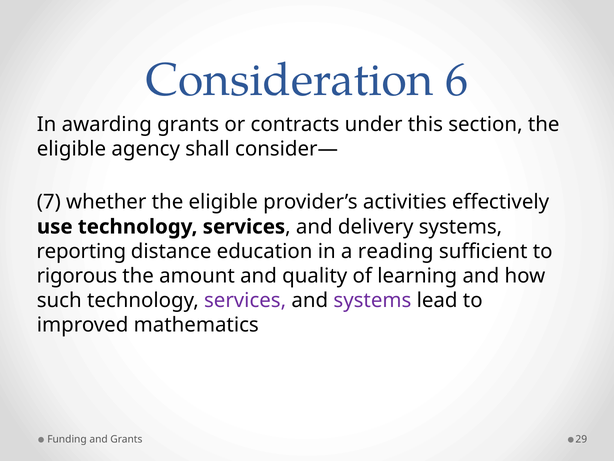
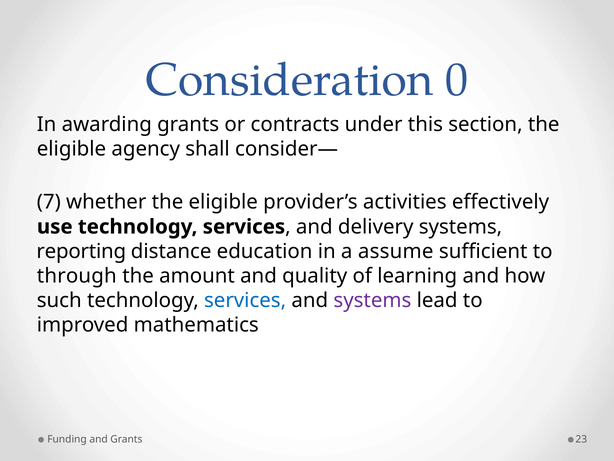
6: 6 -> 0
reading: reading -> assume
rigorous: rigorous -> through
services at (245, 300) colour: purple -> blue
29: 29 -> 23
